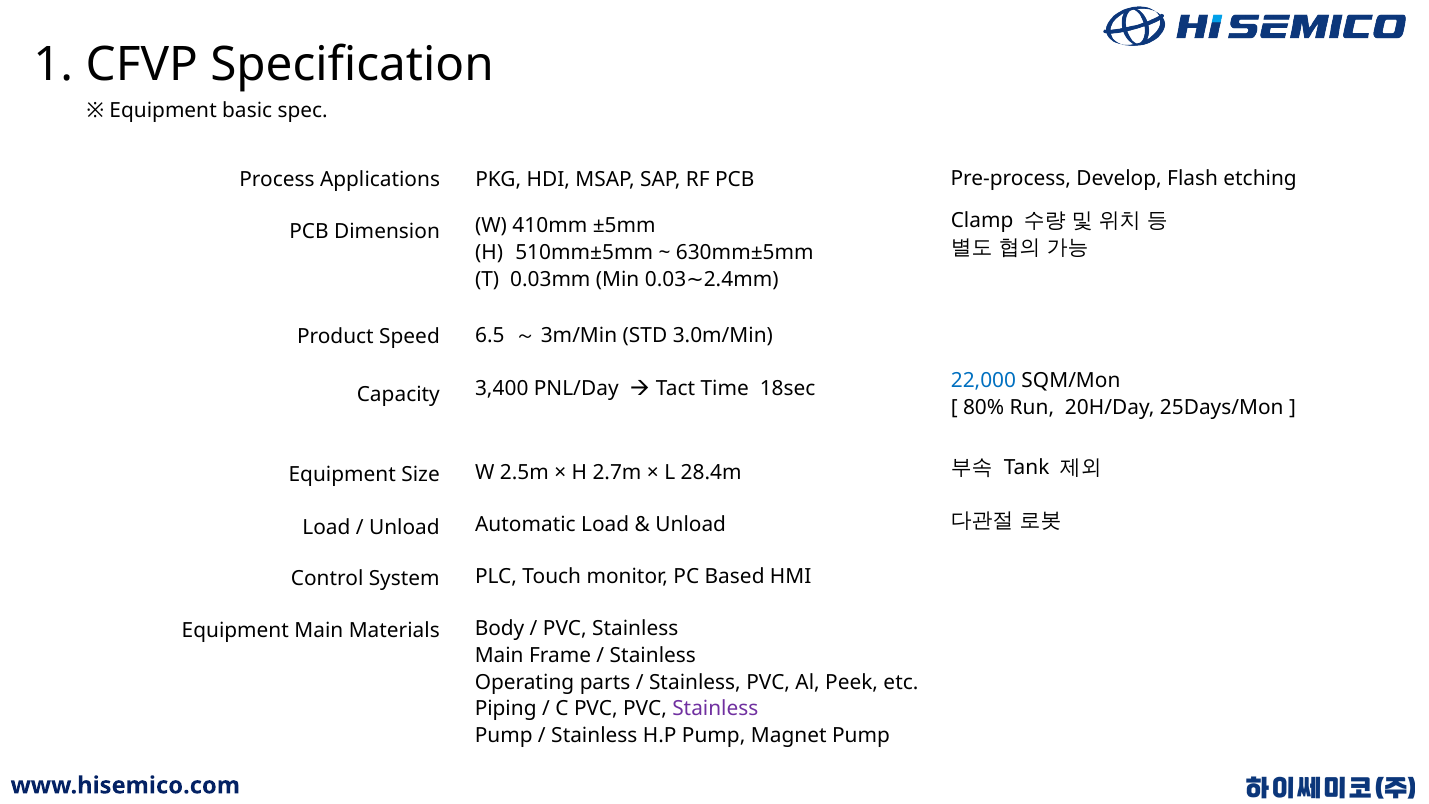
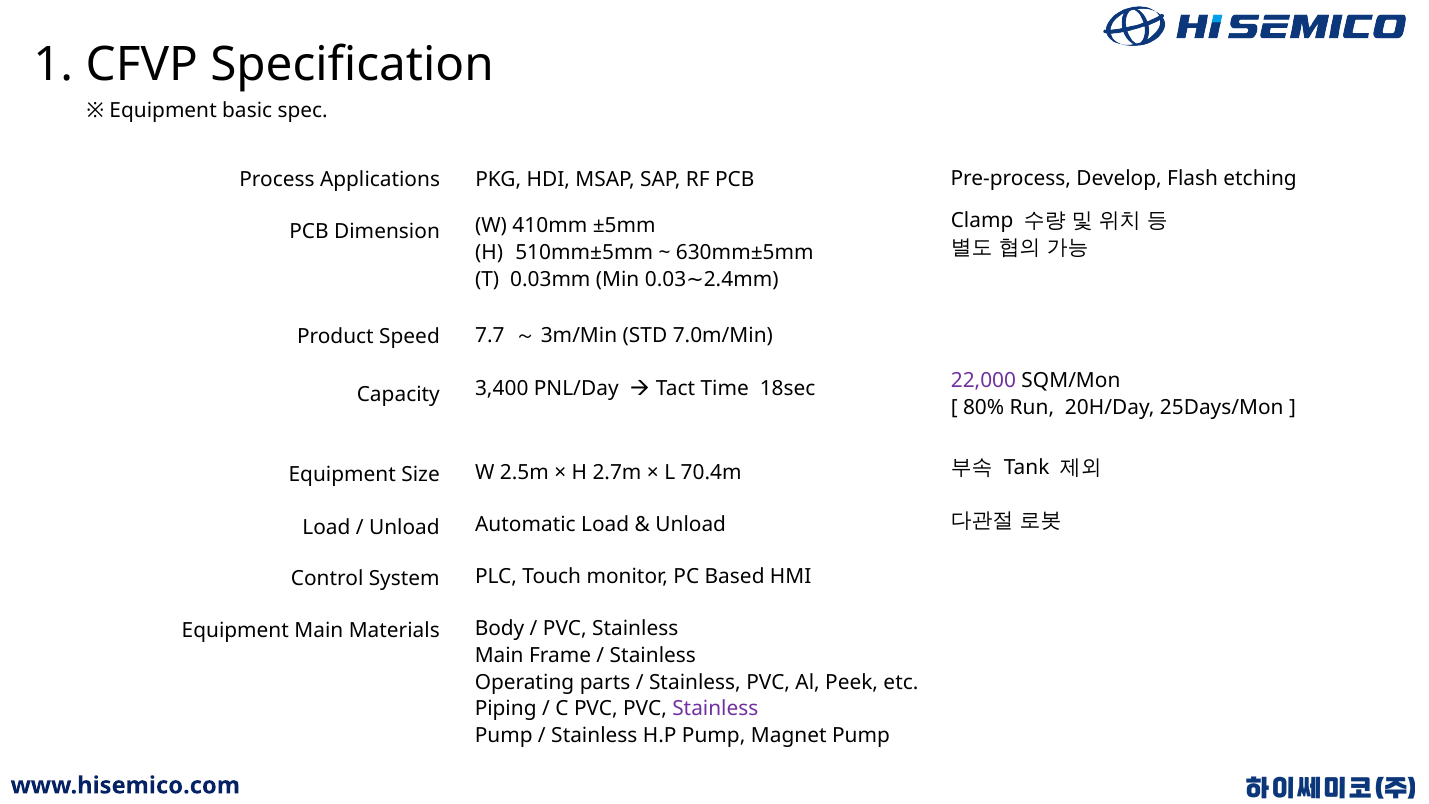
6.5: 6.5 -> 7.7
3.0m/Min: 3.0m/Min -> 7.0m/Min
22,000 colour: blue -> purple
28.4m: 28.4m -> 70.4m
